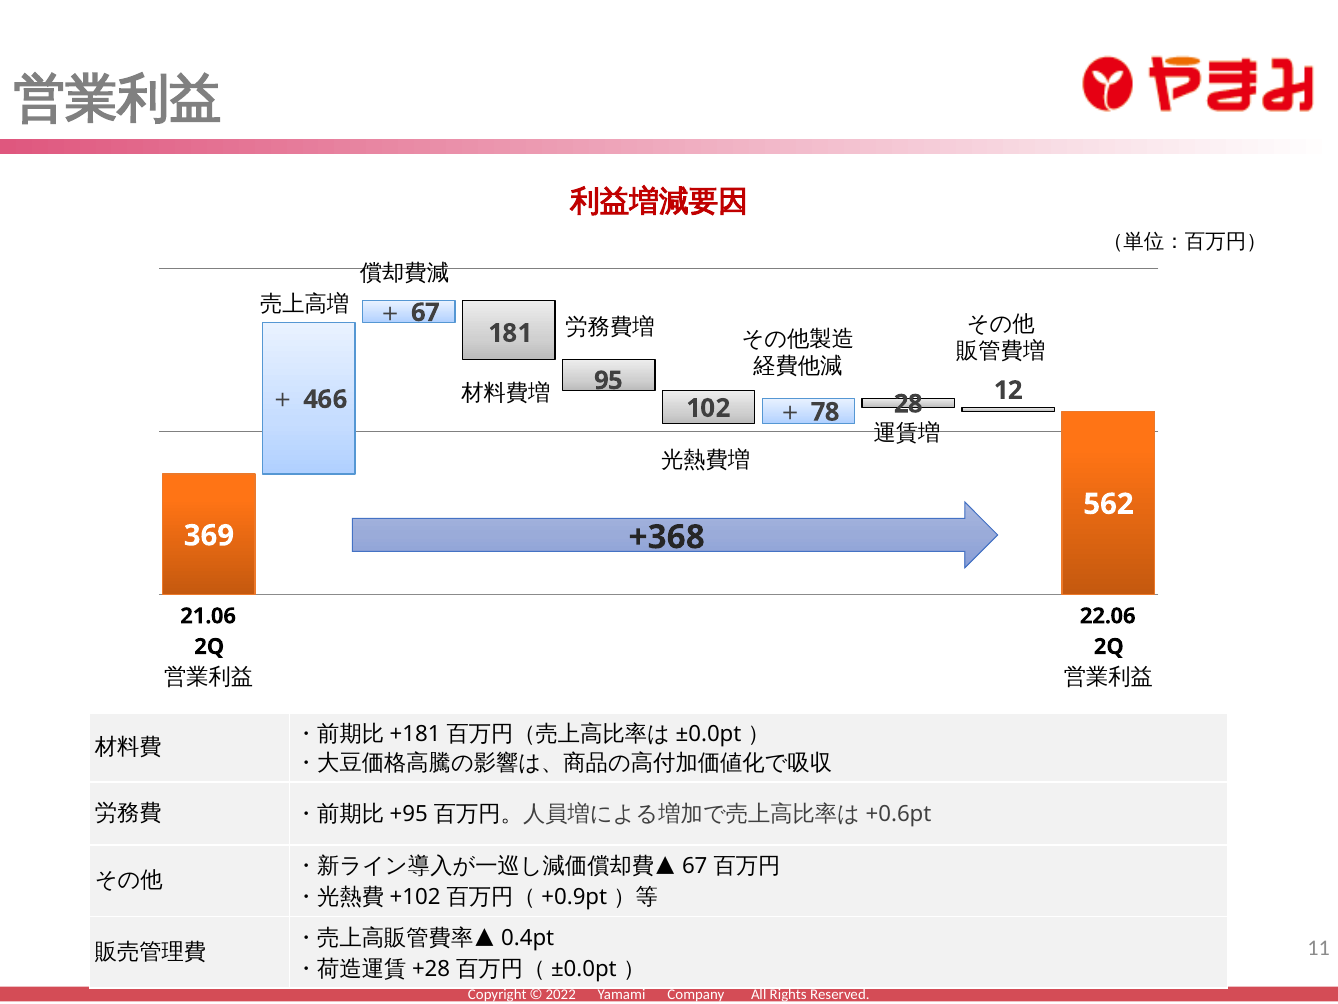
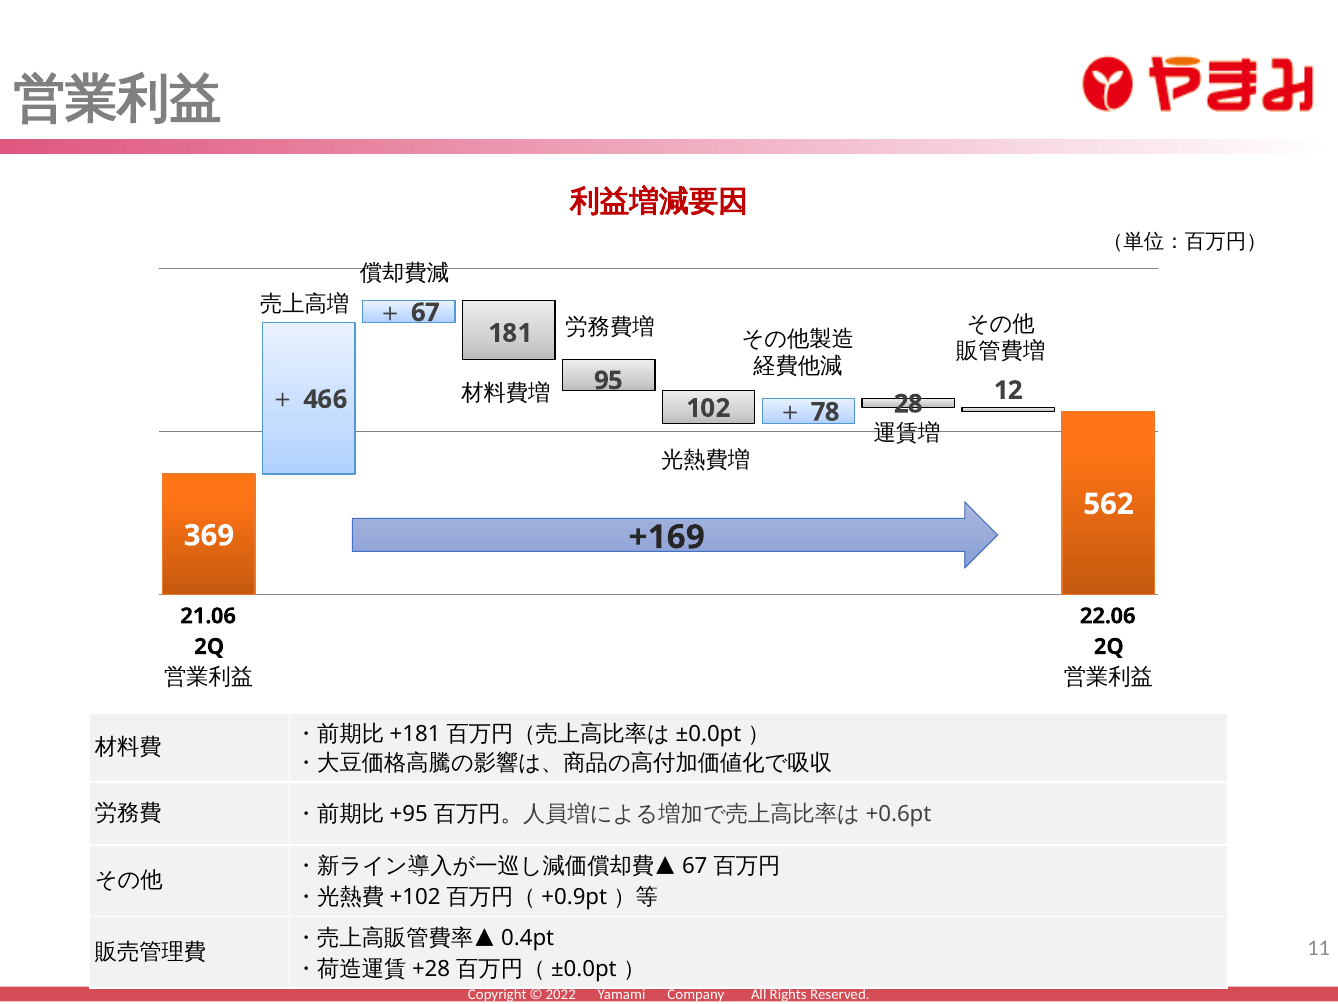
+368: +368 -> +169
